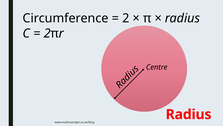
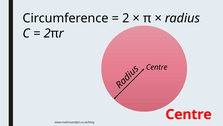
www.mathssandpit.co.uk/blog Radius: Radius -> Centre
